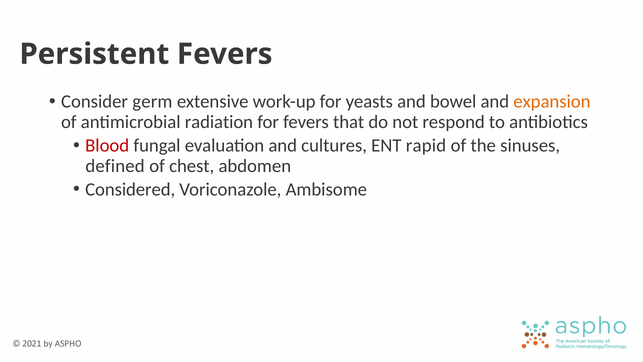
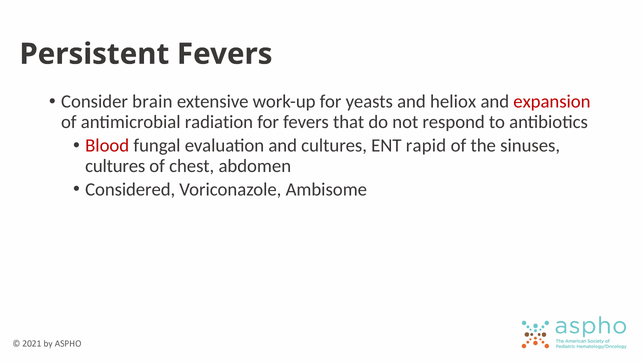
germ: germ -> brain
bowel: bowel -> heliox
expansion colour: orange -> red
defined at (115, 166): defined -> cultures
